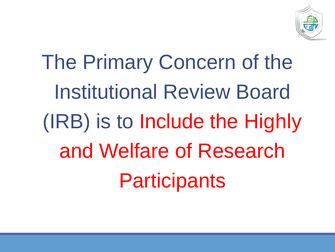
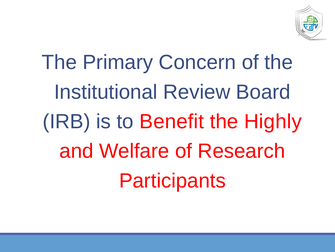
Include: Include -> Benefit
